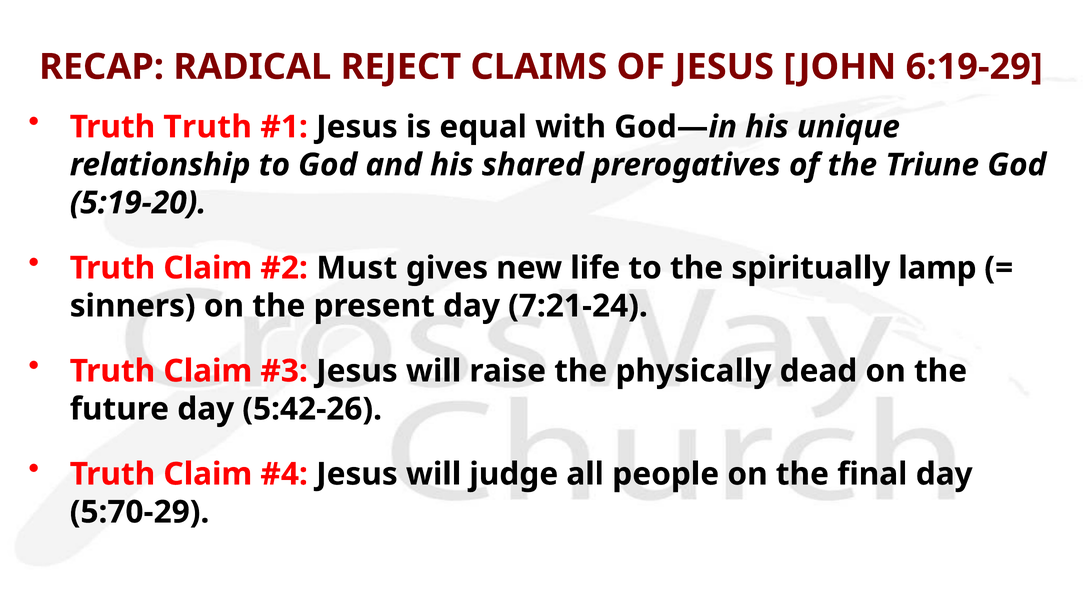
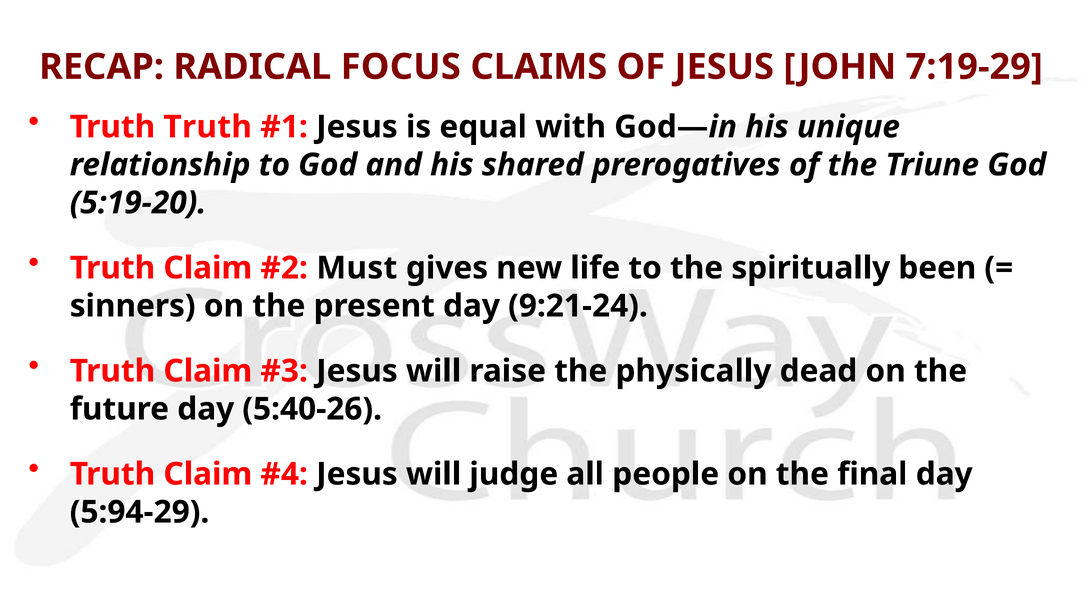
REJECT: REJECT -> FOCUS
6:19-29: 6:19-29 -> 7:19-29
lamp: lamp -> been
7:21-24: 7:21-24 -> 9:21-24
5:42-26: 5:42-26 -> 5:40-26
5:70-29: 5:70-29 -> 5:94-29
